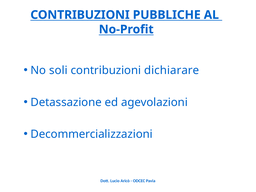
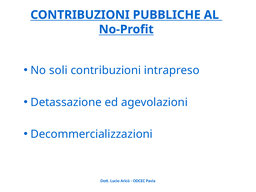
dichiarare: dichiarare -> intrapreso
